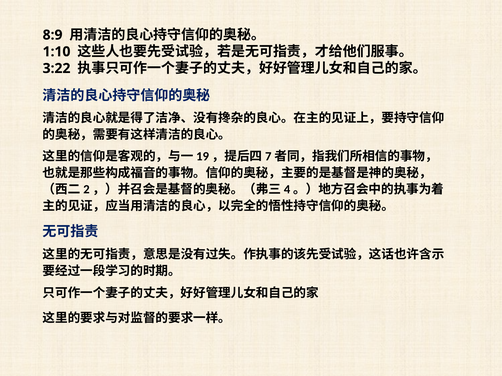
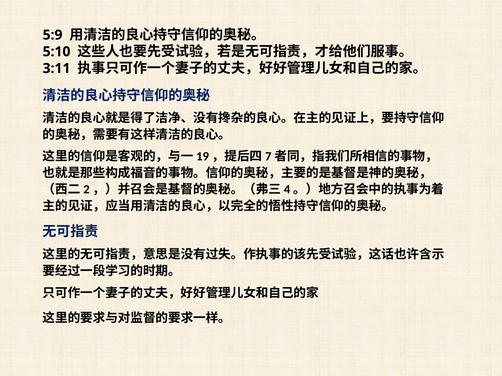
8:9: 8:9 -> 5:9
1:10: 1:10 -> 5:10
3:22: 3:22 -> 3:11
